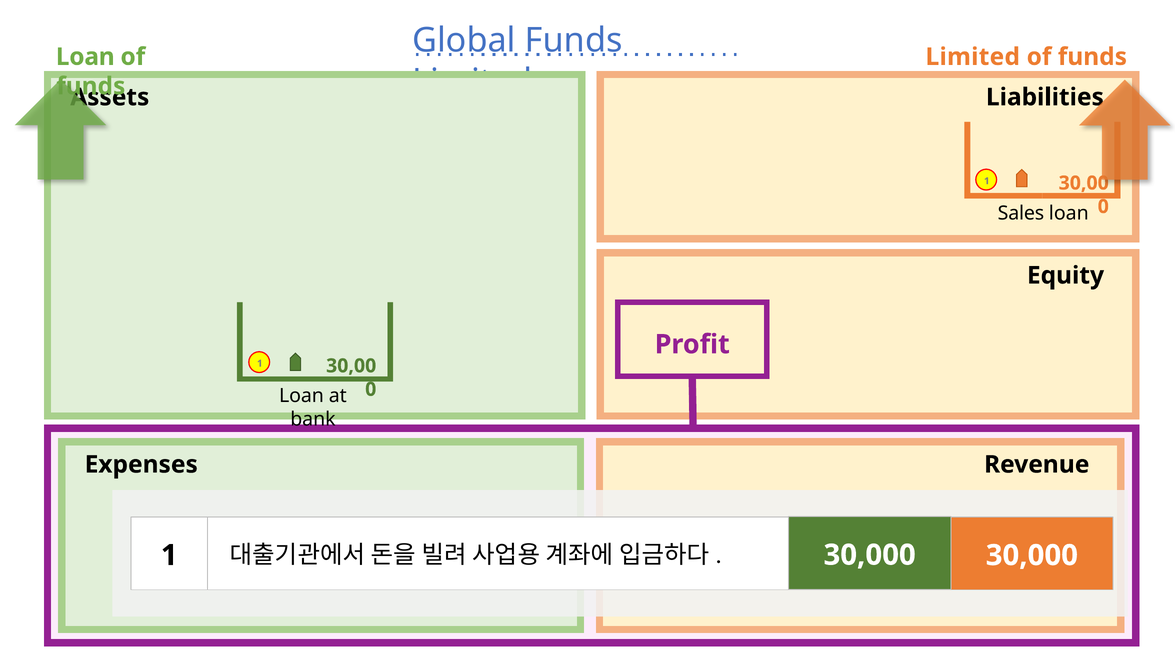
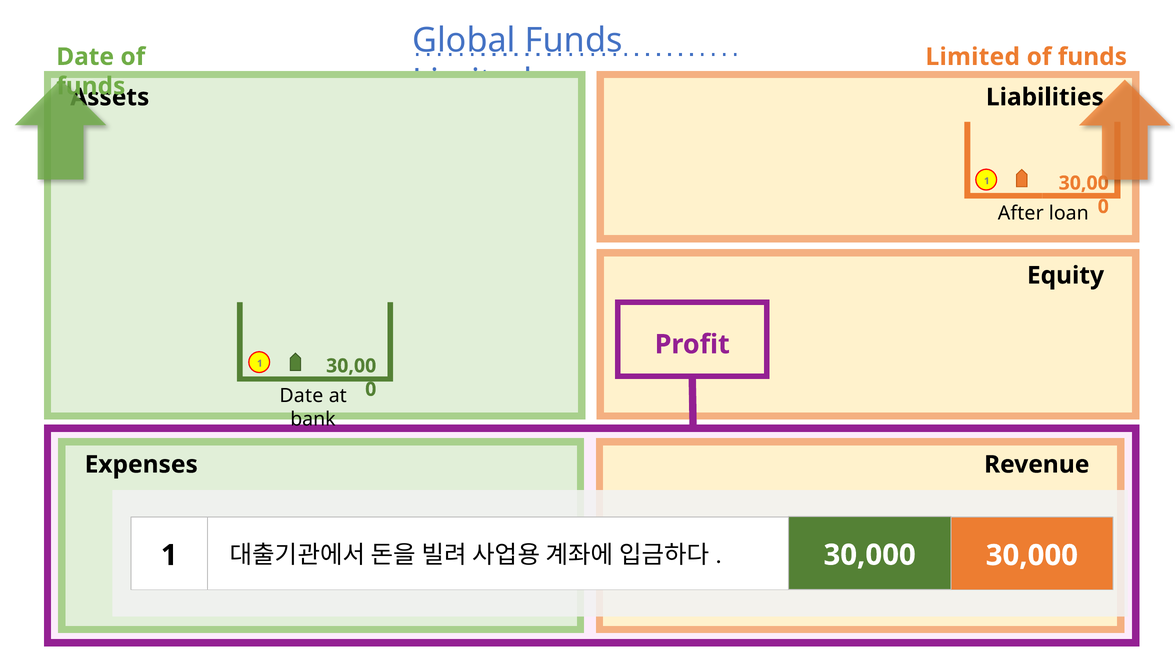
Loan at (85, 57): Loan -> Date
Sales: Sales -> After
Loan at (302, 396): Loan -> Date
